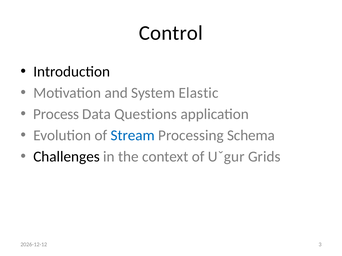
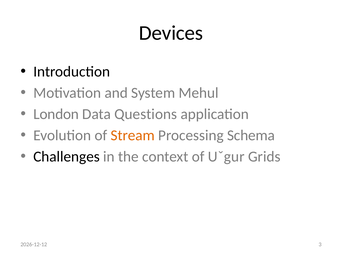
Control: Control -> Devices
Elastic: Elastic -> Mehul
Process: Process -> London
Stream colour: blue -> orange
